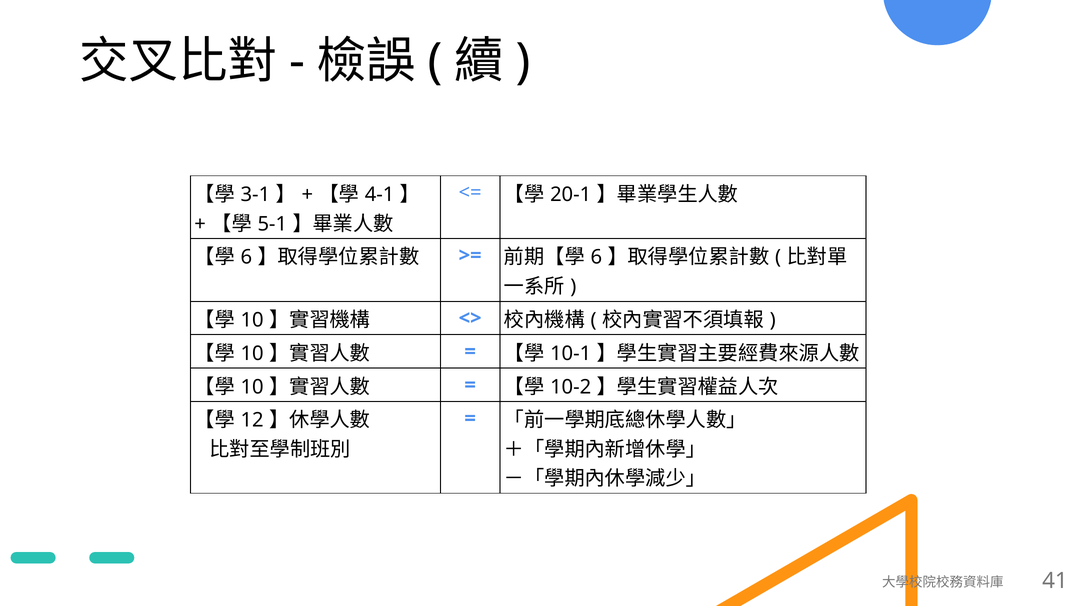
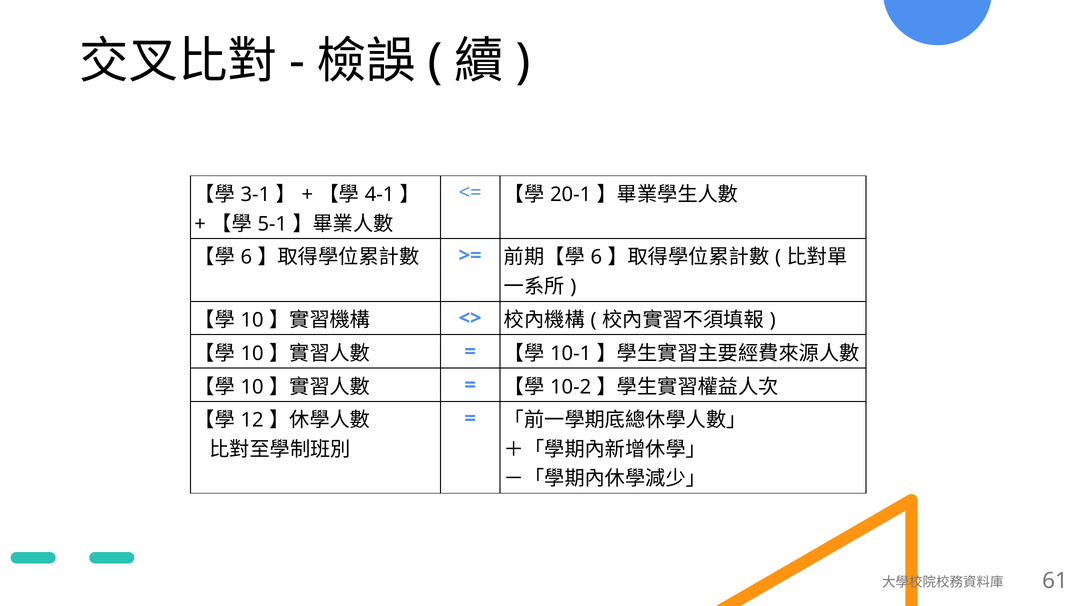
41: 41 -> 61
